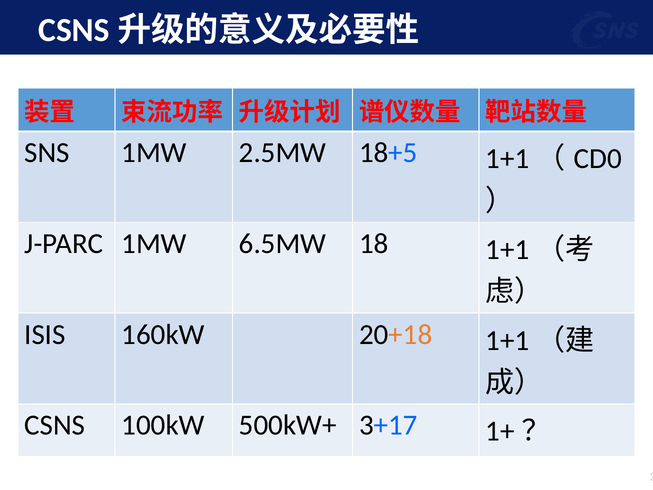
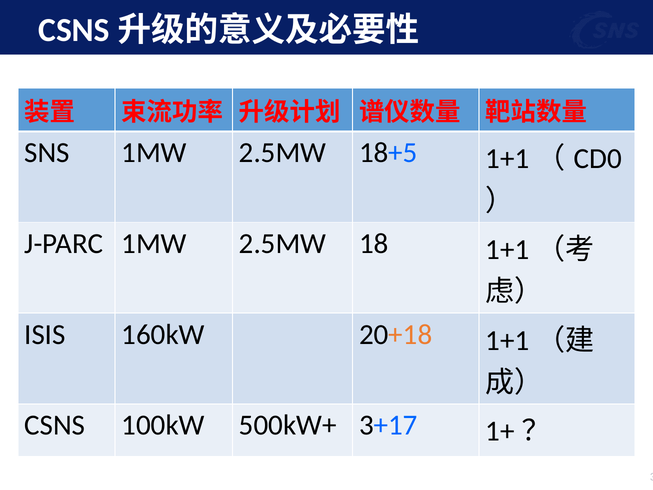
J-PARC 1MW 6.5MW: 6.5MW -> 2.5MW
